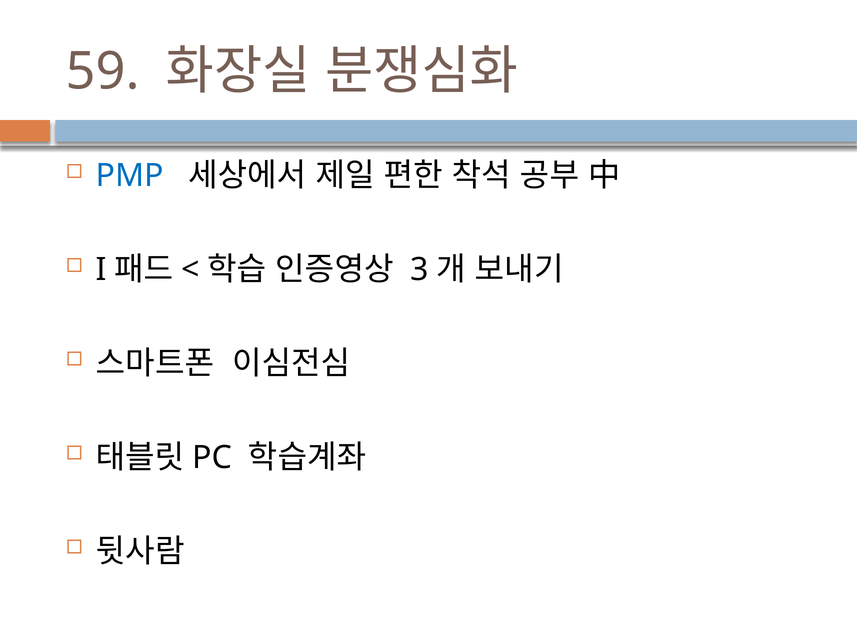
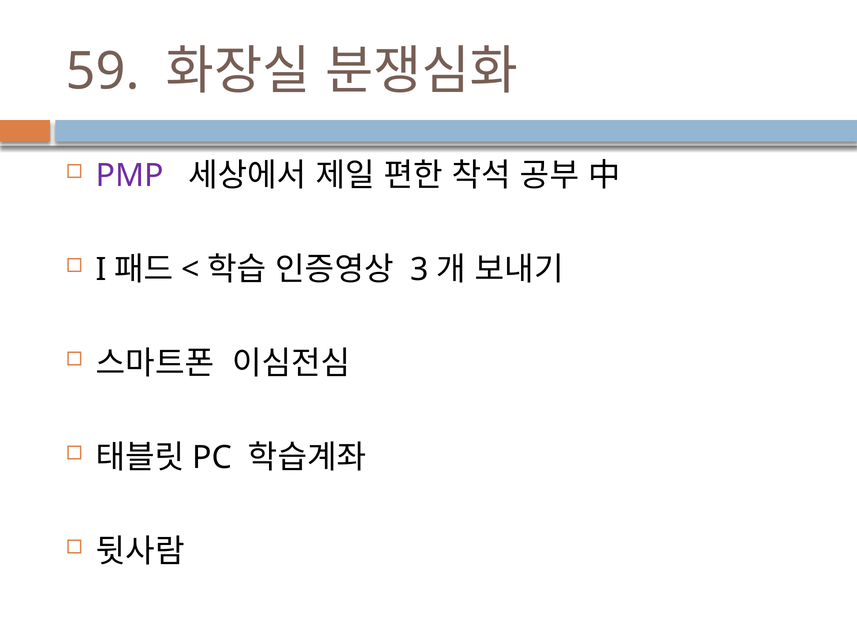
PMP colour: blue -> purple
